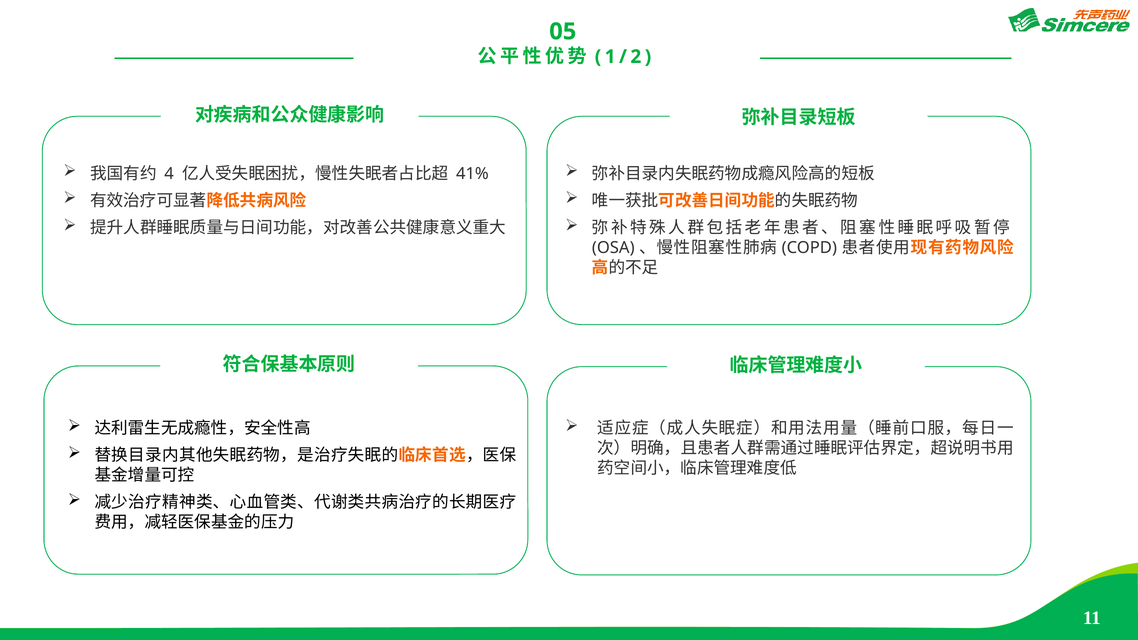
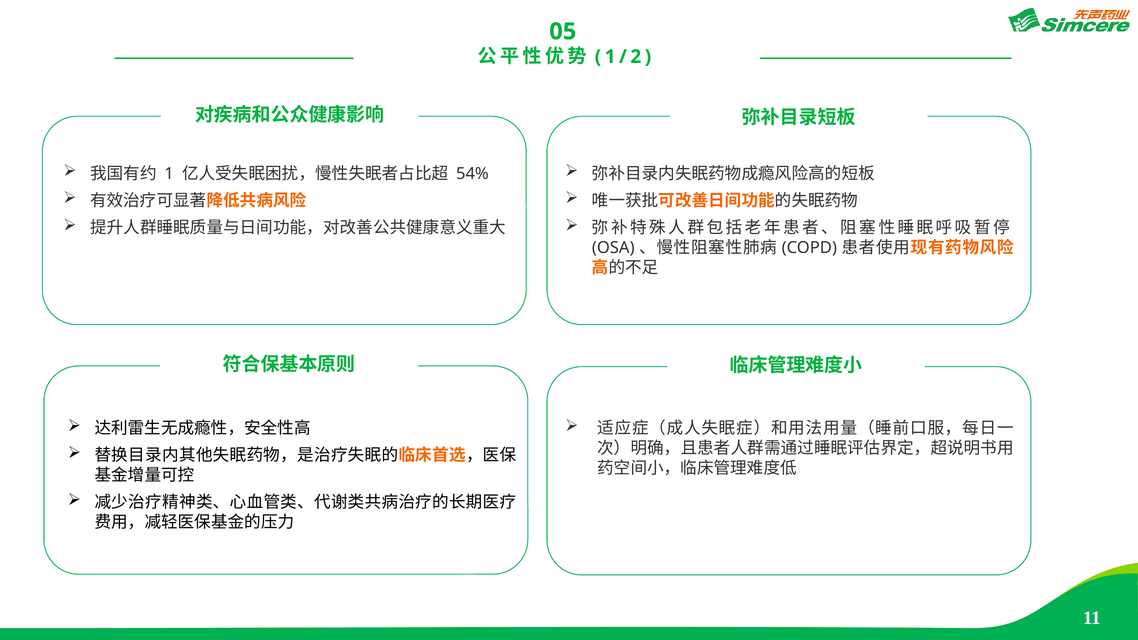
4: 4 -> 1
41%: 41% -> 54%
